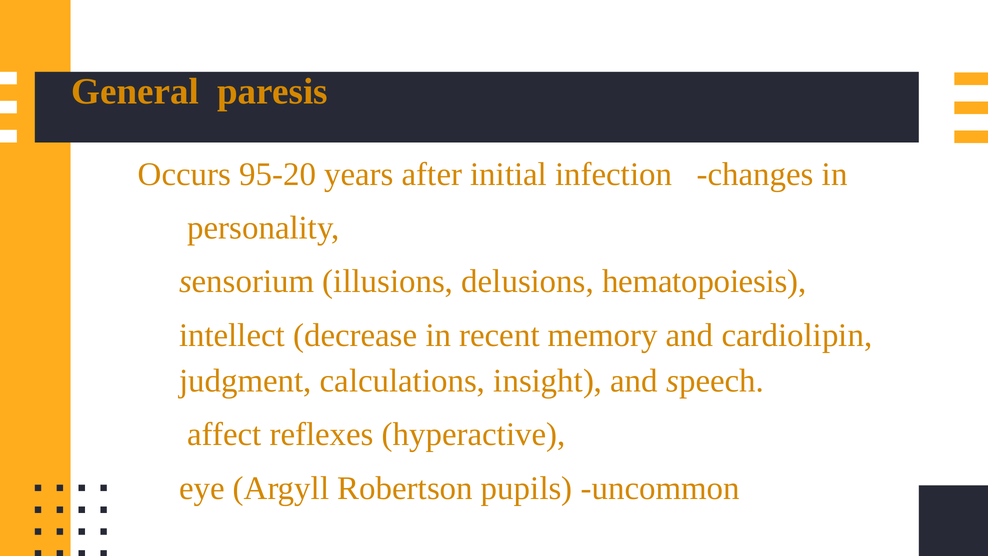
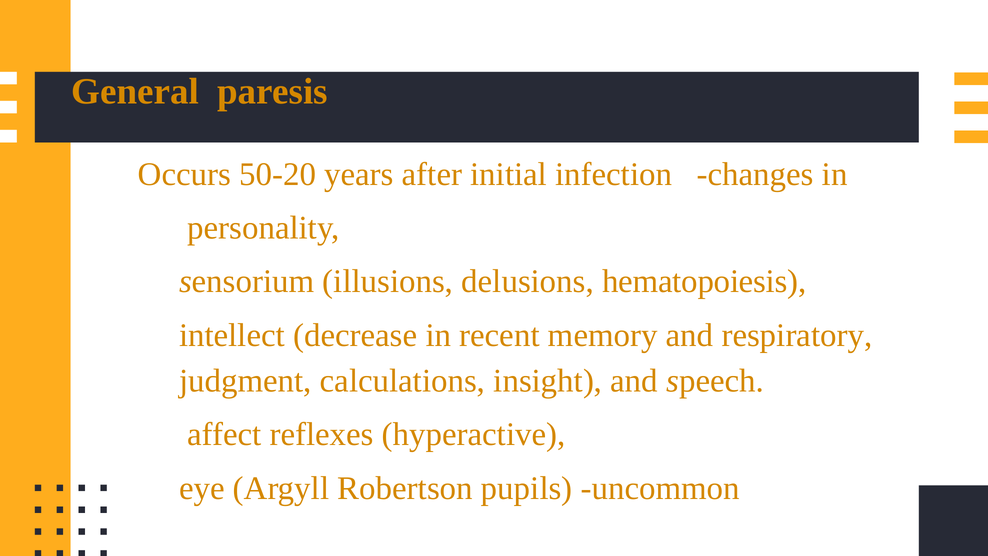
95-20: 95-20 -> 50-20
cardiolipin: cardiolipin -> respiratory
